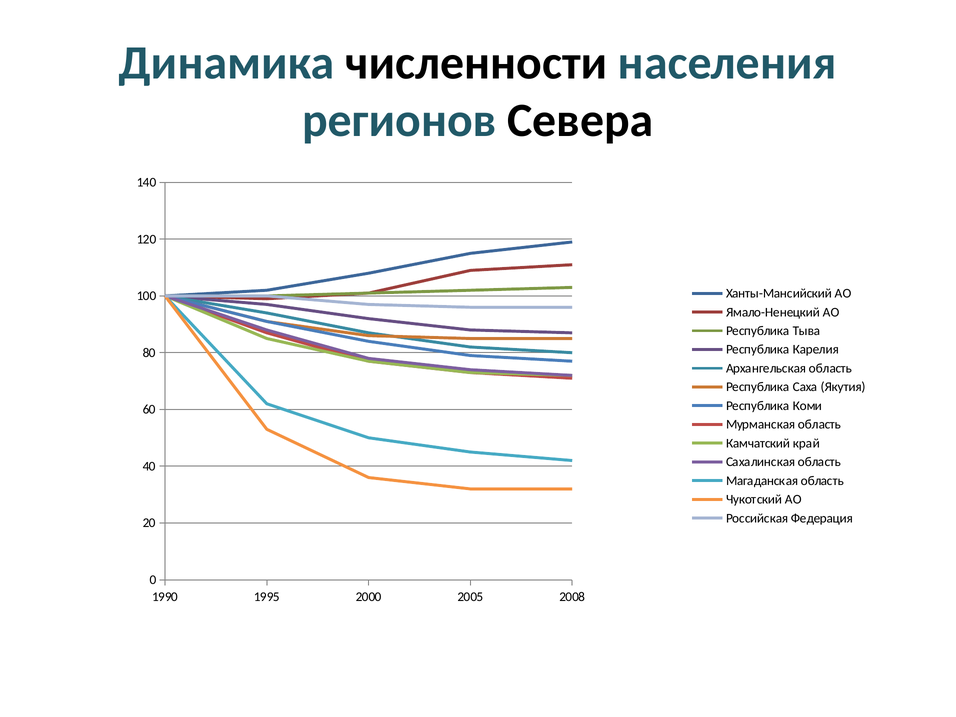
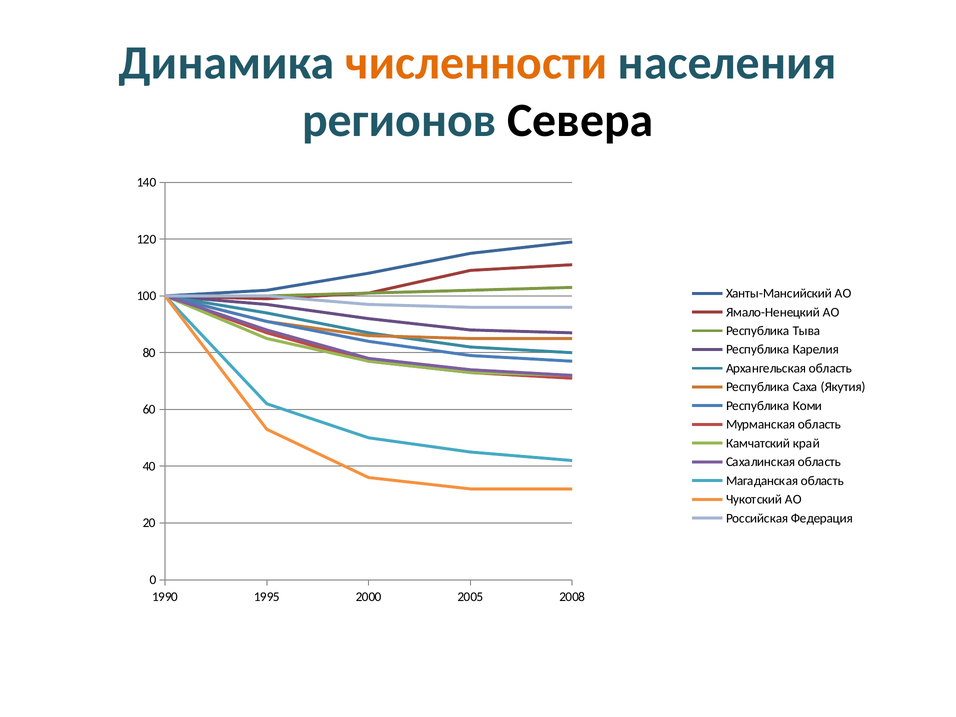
численности colour: black -> orange
